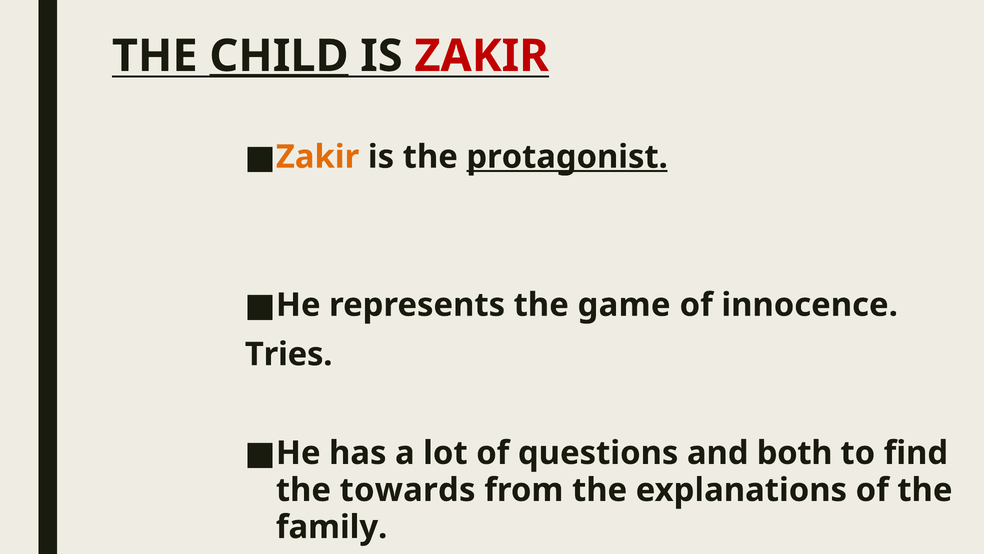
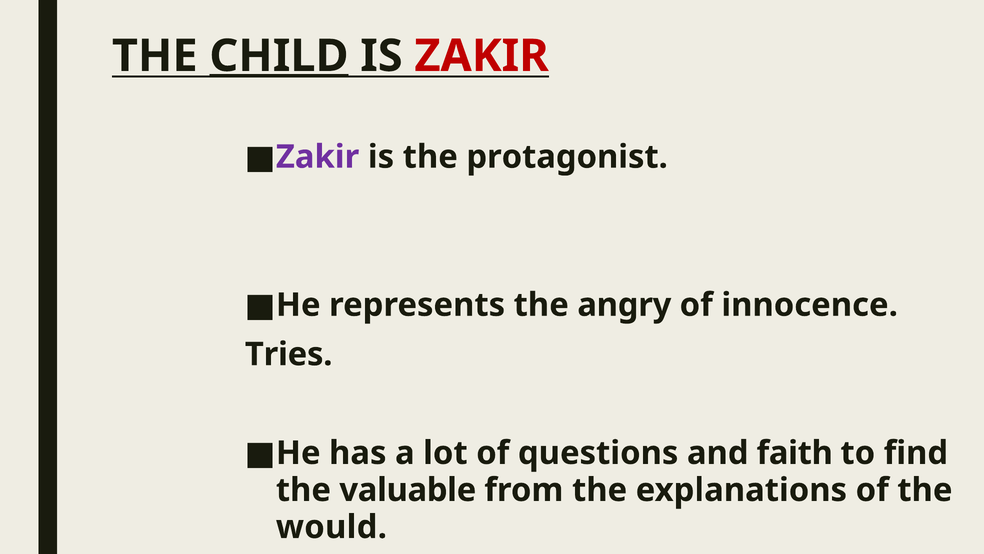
Zakir at (318, 157) colour: orange -> purple
protagonist underline: present -> none
game: game -> angry
both: both -> faith
towards: towards -> valuable
family: family -> would
